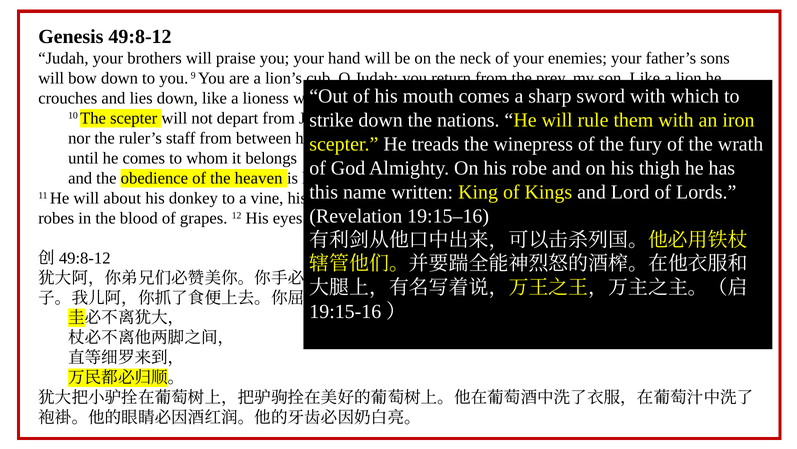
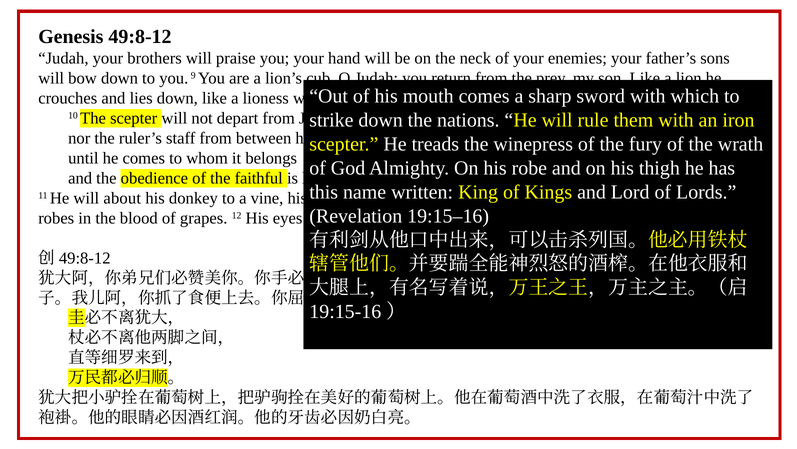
heaven: heaven -> faithful
